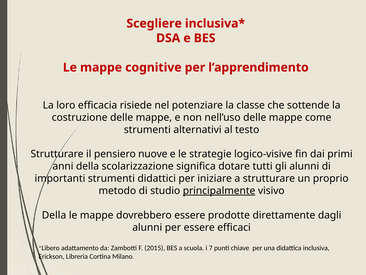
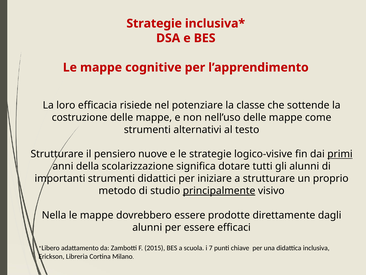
Scegliere at (154, 23): Scegliere -> Strategie
primi underline: none -> present
Della at (54, 215): Della -> Nella
